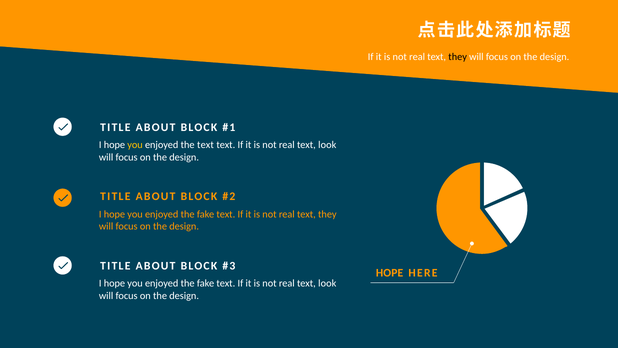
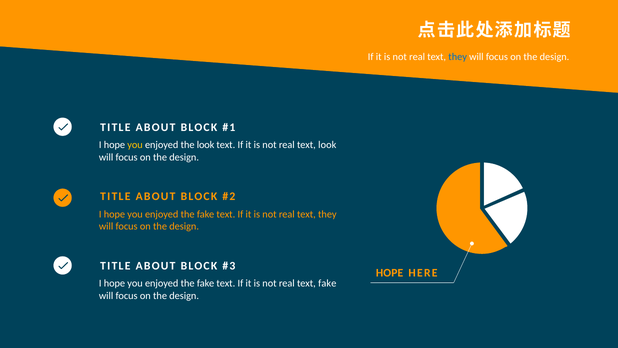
they at (458, 57) colour: black -> blue
the text: text -> look
look at (327, 283): look -> fake
